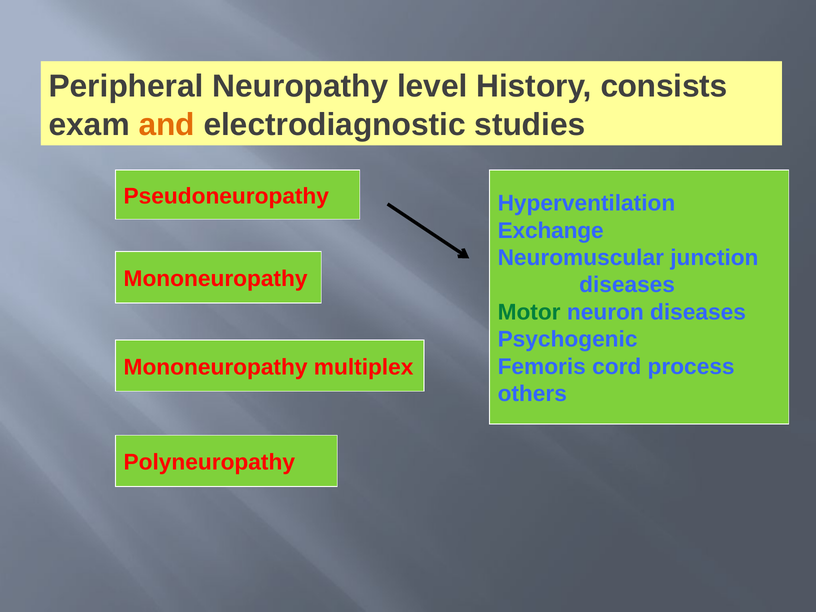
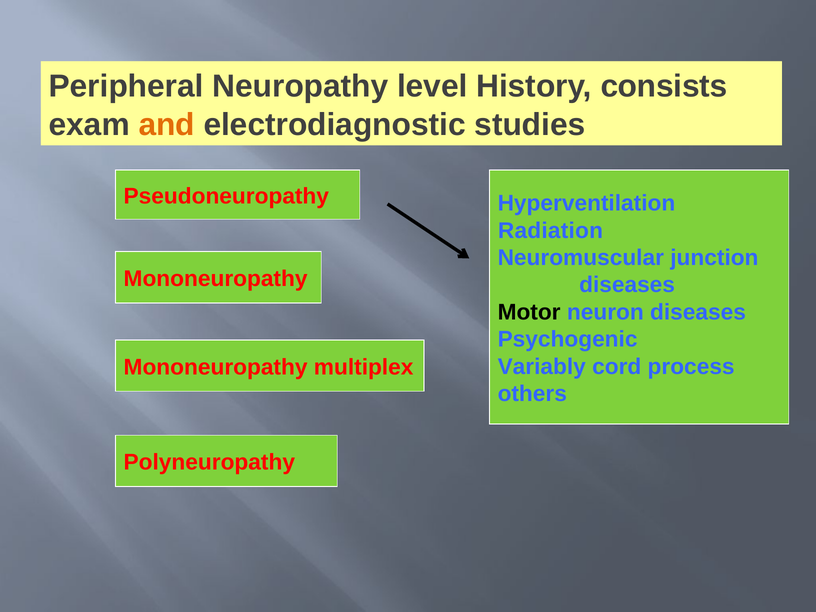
Exchange: Exchange -> Radiation
Motor colour: green -> black
Femoris: Femoris -> Variably
